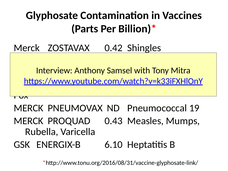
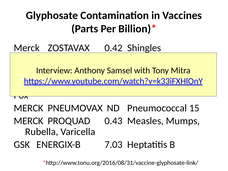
19: 19 -> 15
6.10: 6.10 -> 7.03
